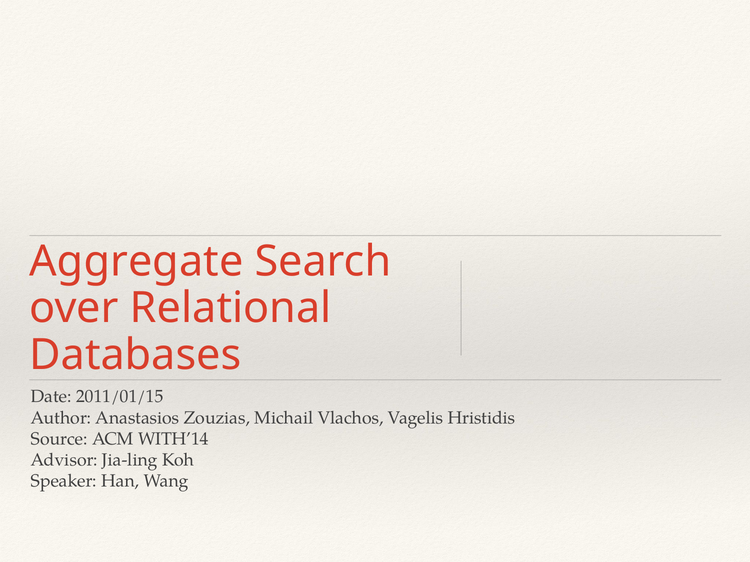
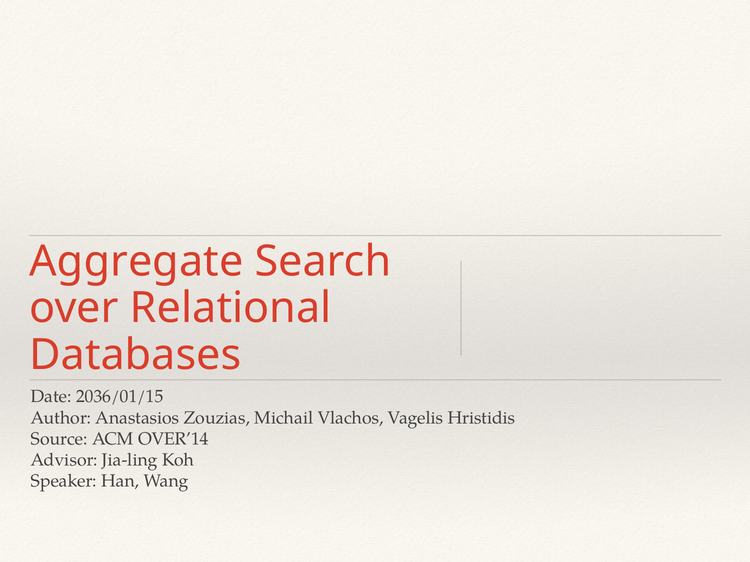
2011/01/15: 2011/01/15 -> 2036/01/15
WITH’14: WITH’14 -> OVER’14
